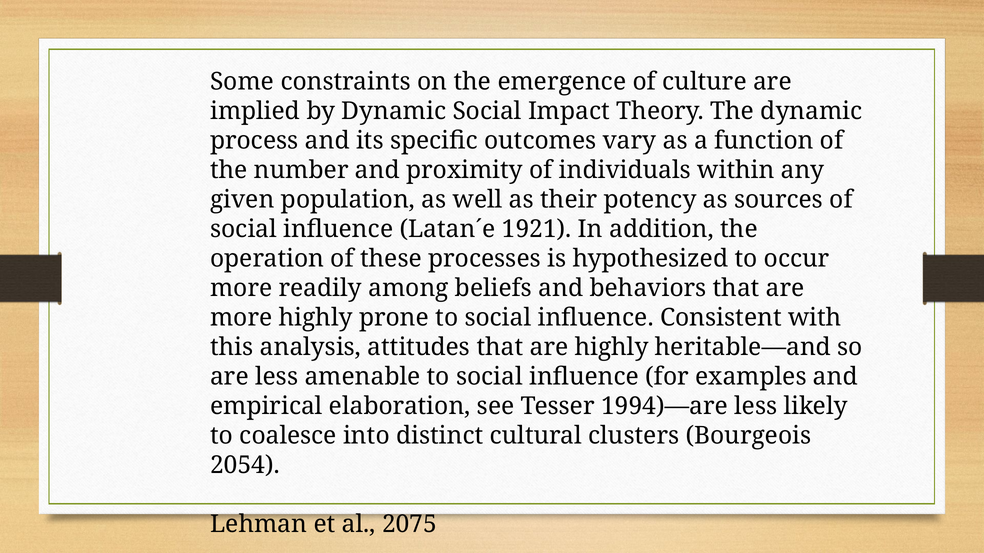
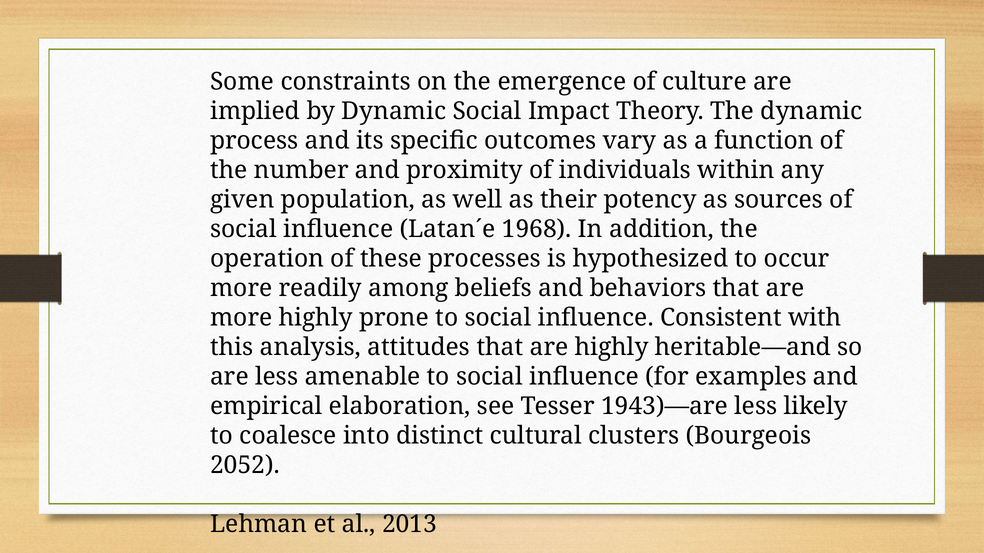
1921: 1921 -> 1968
1994)—are: 1994)—are -> 1943)—are
2054: 2054 -> 2052
2075: 2075 -> 2013
